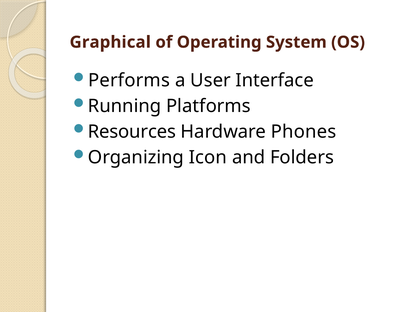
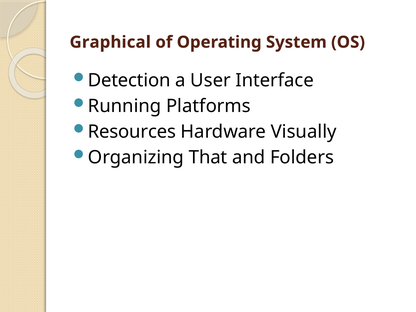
Performs: Performs -> Detection
Phones: Phones -> Visually
Icon: Icon -> That
